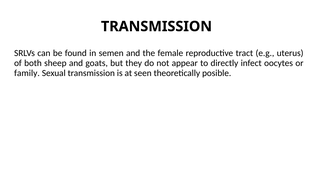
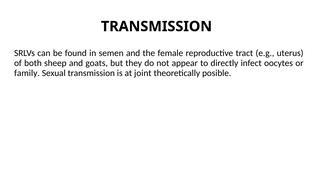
seen: seen -> joint
